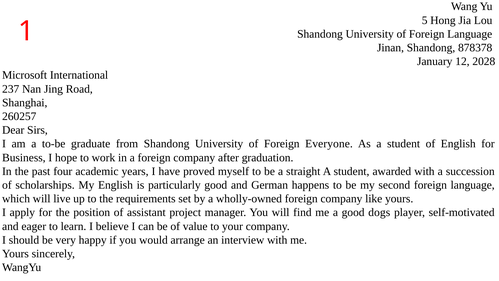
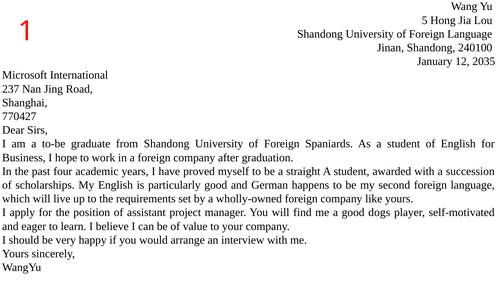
878378: 878378 -> 240100
2028: 2028 -> 2035
260257: 260257 -> 770427
Everyone: Everyone -> Spaniards
